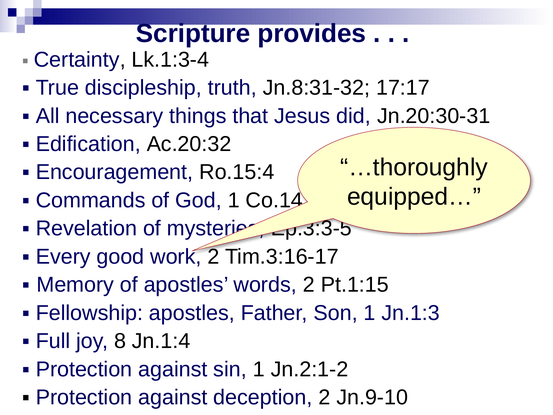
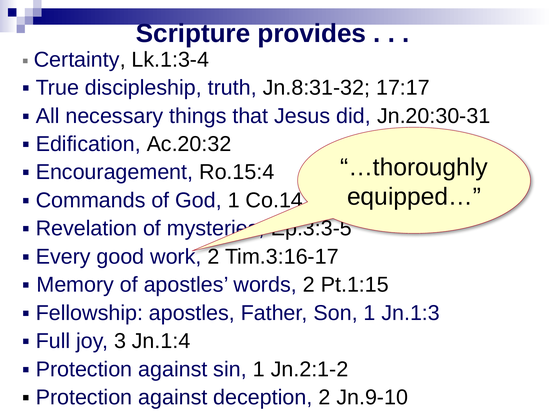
8: 8 -> 3
